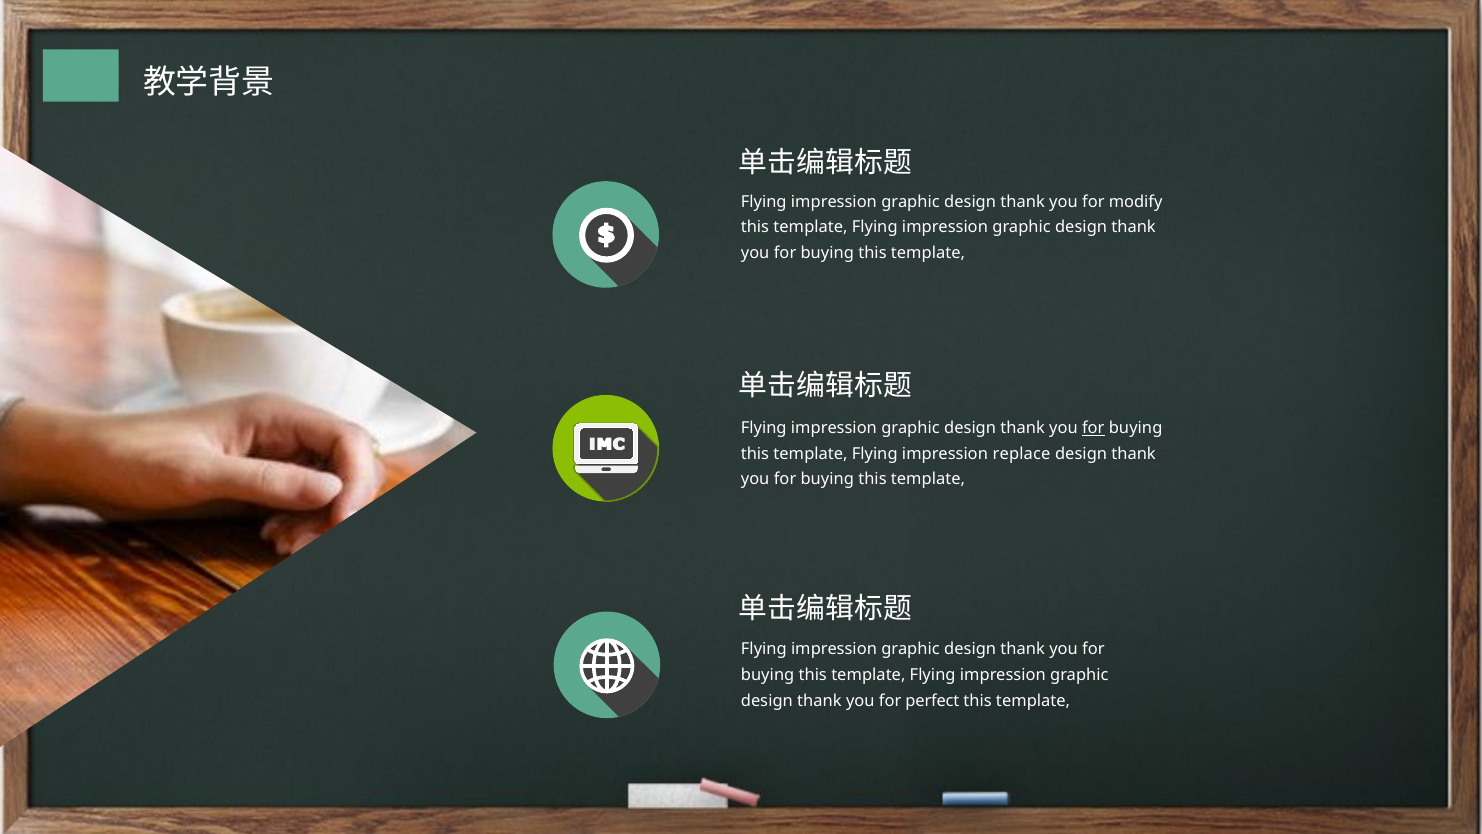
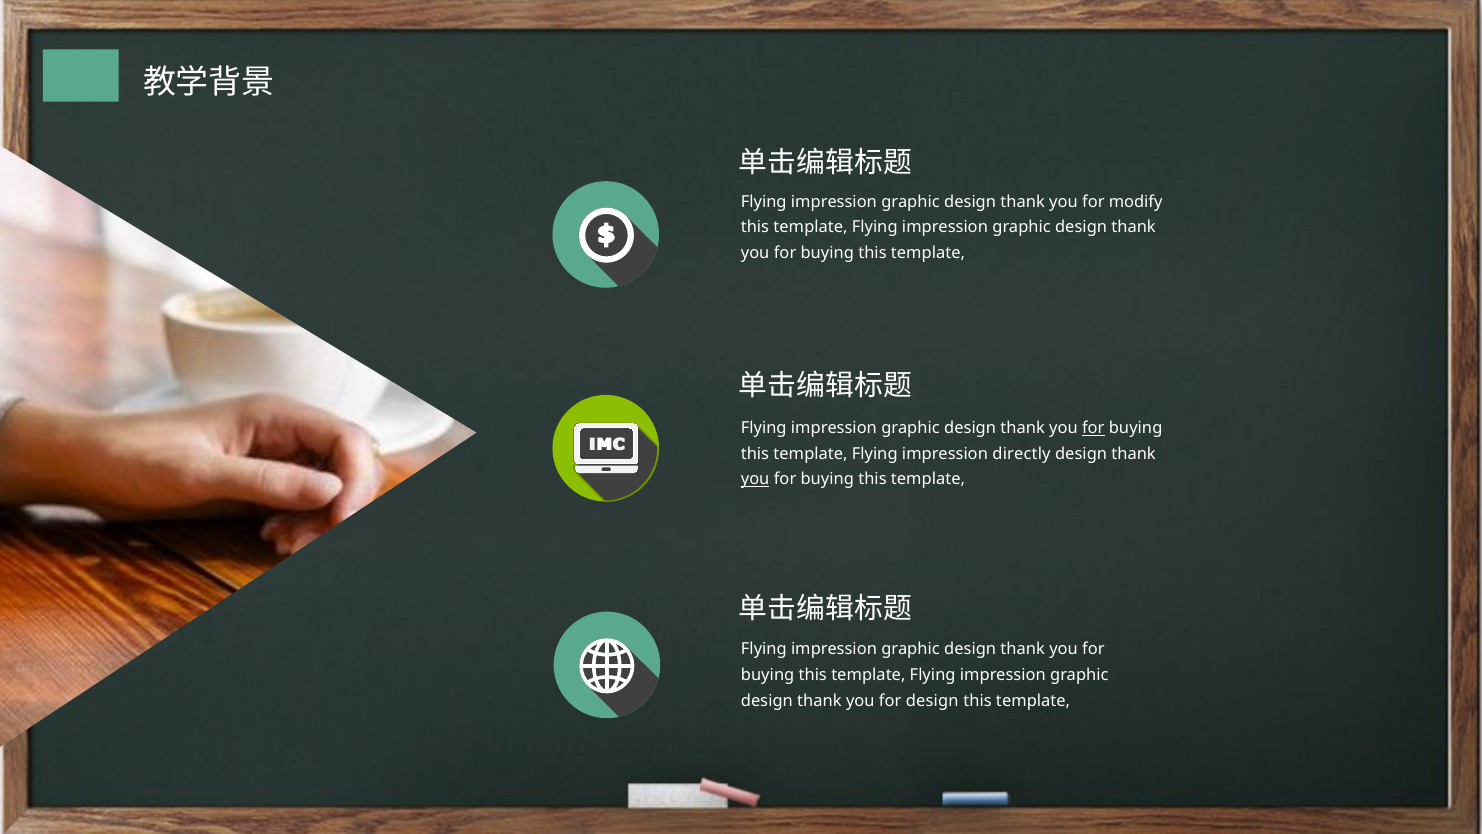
replace: replace -> directly
you at (755, 479) underline: none -> present
for perfect: perfect -> design
